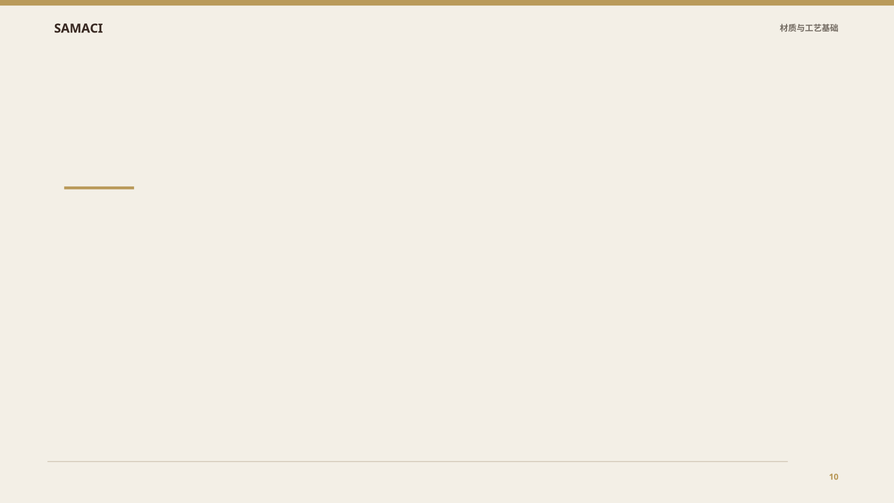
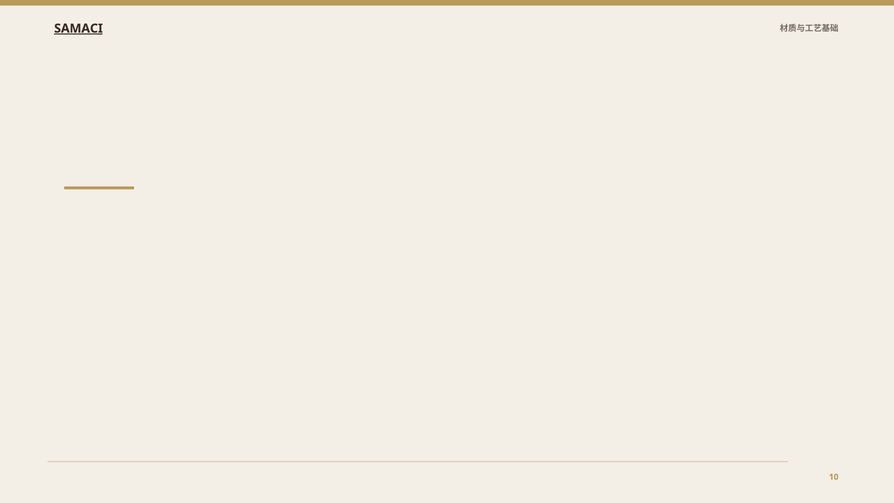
SAMACI underline: none -> present
